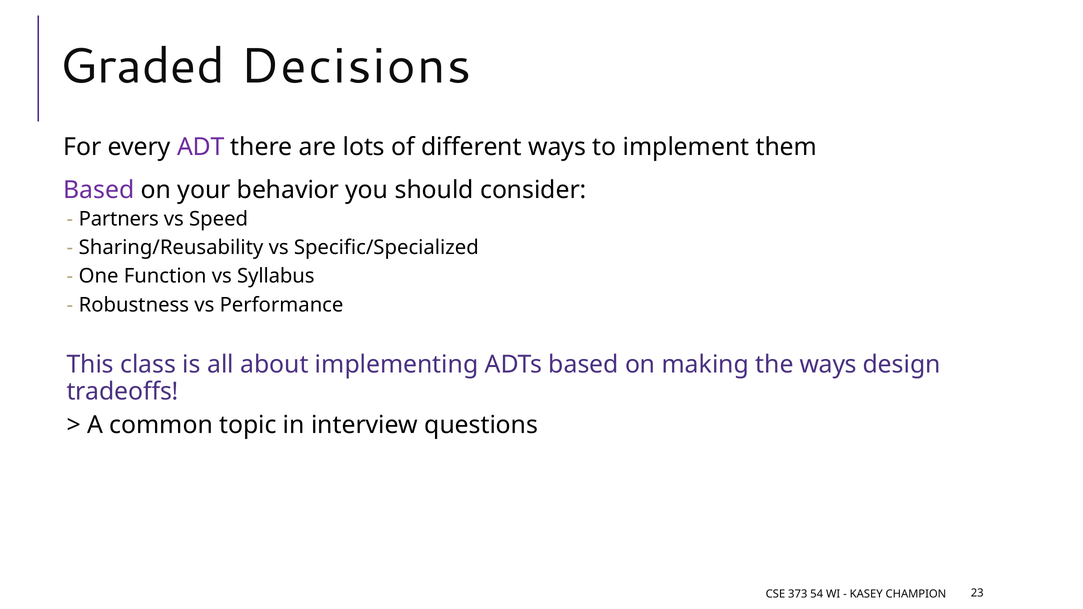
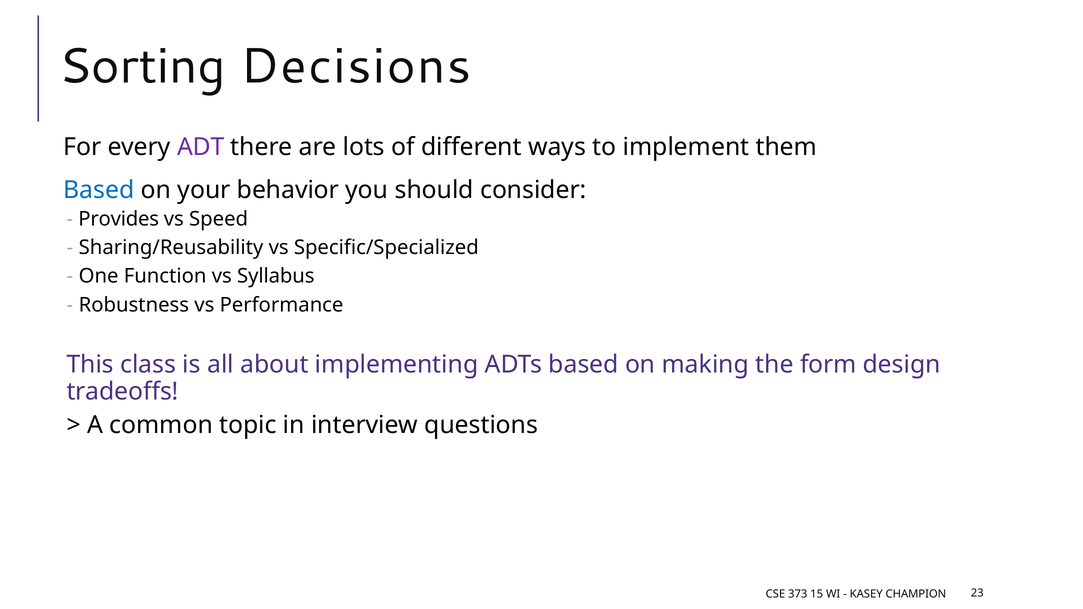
Graded: Graded -> Sorting
Based at (99, 190) colour: purple -> blue
Partners: Partners -> Provides
the ways: ways -> form
54: 54 -> 15
